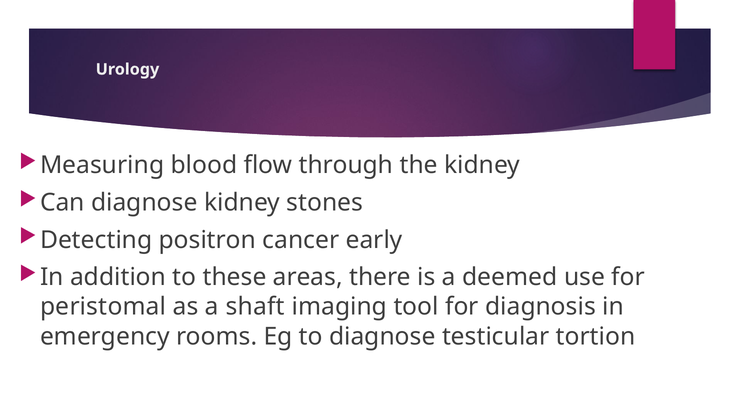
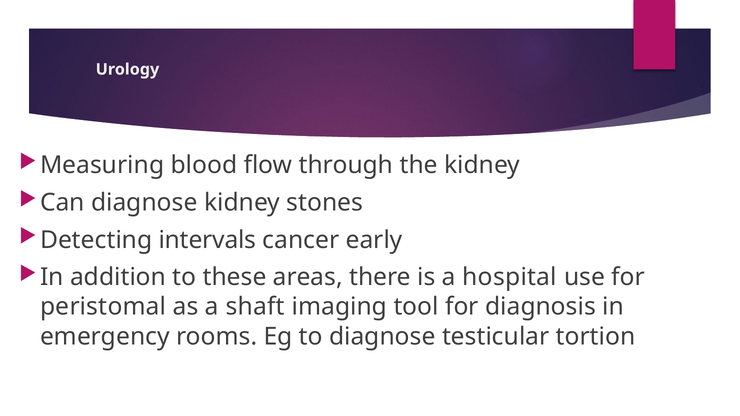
positron: positron -> intervals
deemed: deemed -> hospital
